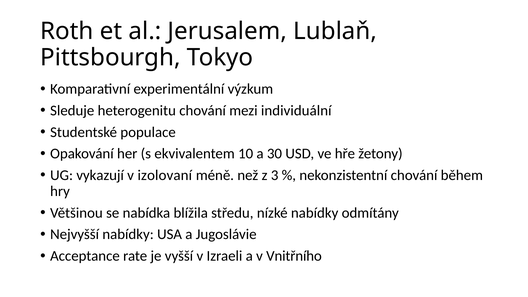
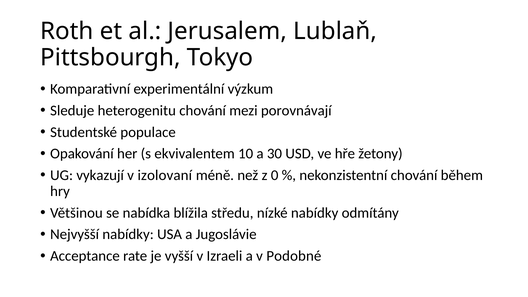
individuální: individuální -> porovnávají
3: 3 -> 0
Vnitřního: Vnitřního -> Podobné
